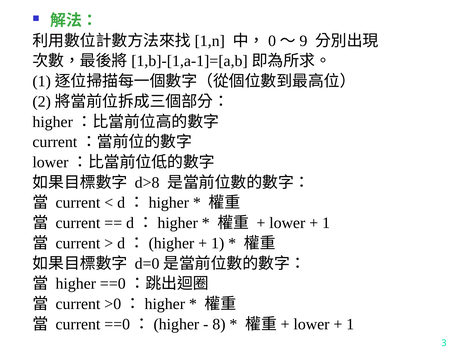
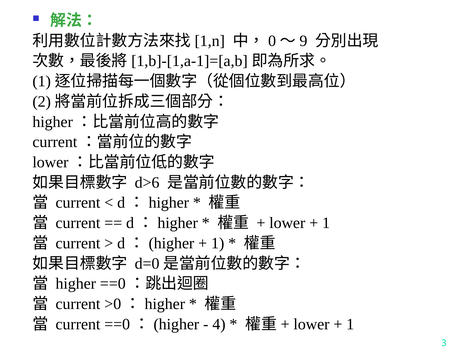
d>8: d>8 -> d>6
8: 8 -> 4
